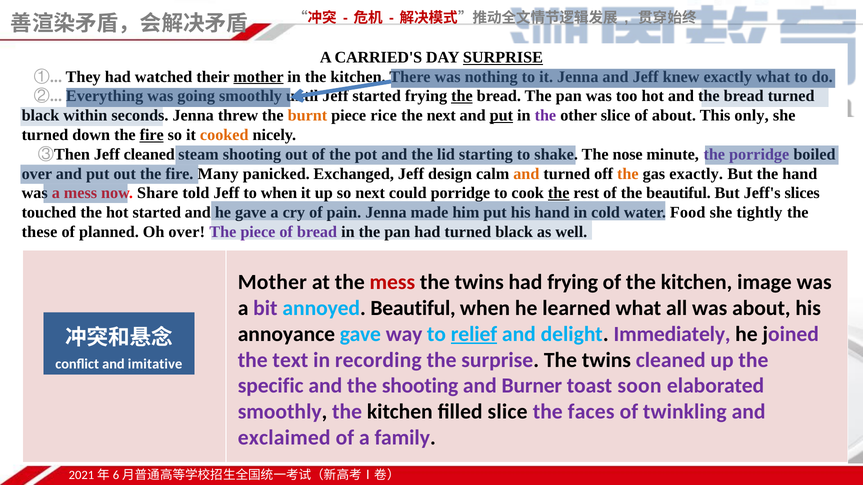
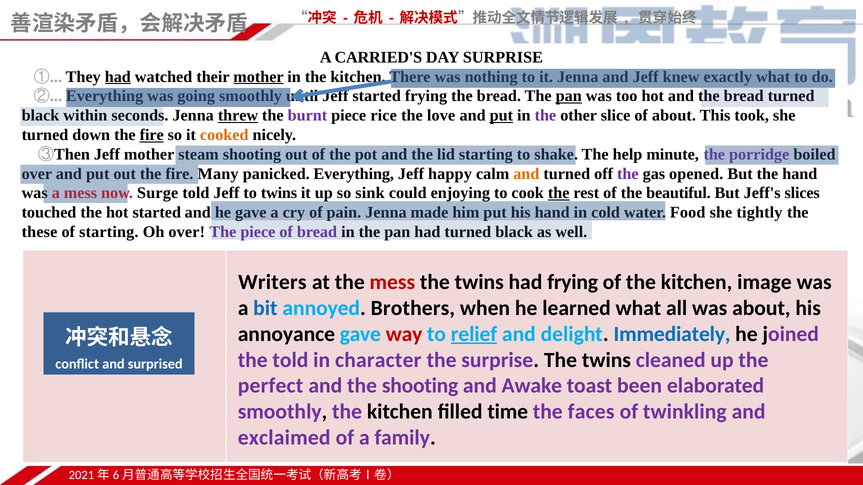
SURPRISE at (503, 57) underline: present -> none
had at (118, 77) underline: none -> present
the at (462, 96) underline: present -> none
pan at (569, 96) underline: none -> present
threw underline: none -> present
burnt colour: orange -> purple
the next: next -> love
only: only -> took
Jeff cleaned: cleaned -> mother
nose: nose -> help
panicked Exchanged: Exchanged -> Everything
design: design -> happy
the at (628, 174) colour: orange -> purple
gas exactly: exactly -> opened
Share: Share -> Surge
to when: when -> twins
so next: next -> sink
could porridge: porridge -> enjoying
of planned: planned -> starting
Mother at (272, 283): Mother -> Writers
bit colour: purple -> blue
annoyed Beautiful: Beautiful -> Brothers
way colour: purple -> red
Immediately colour: purple -> blue
the text: text -> told
recording: recording -> character
imitative: imitative -> surprised
specific: specific -> perfect
Burner: Burner -> Awake
soon: soon -> been
filled slice: slice -> time
